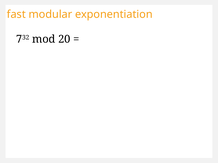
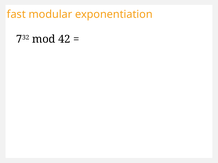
20: 20 -> 42
